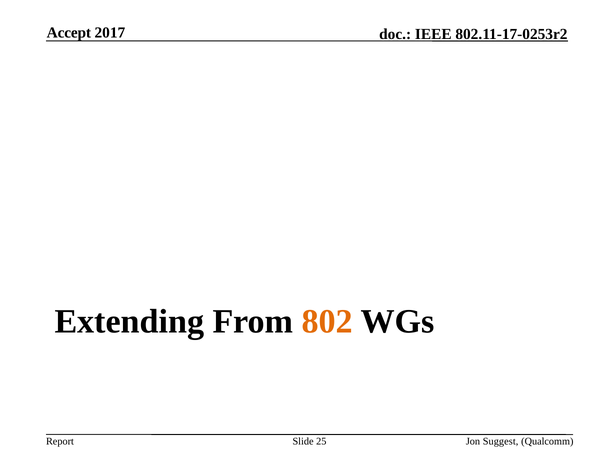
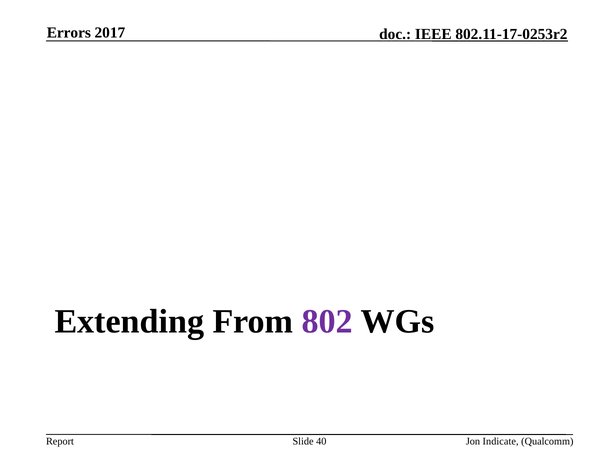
Accept: Accept -> Errors
802 colour: orange -> purple
25: 25 -> 40
Suggest: Suggest -> Indicate
